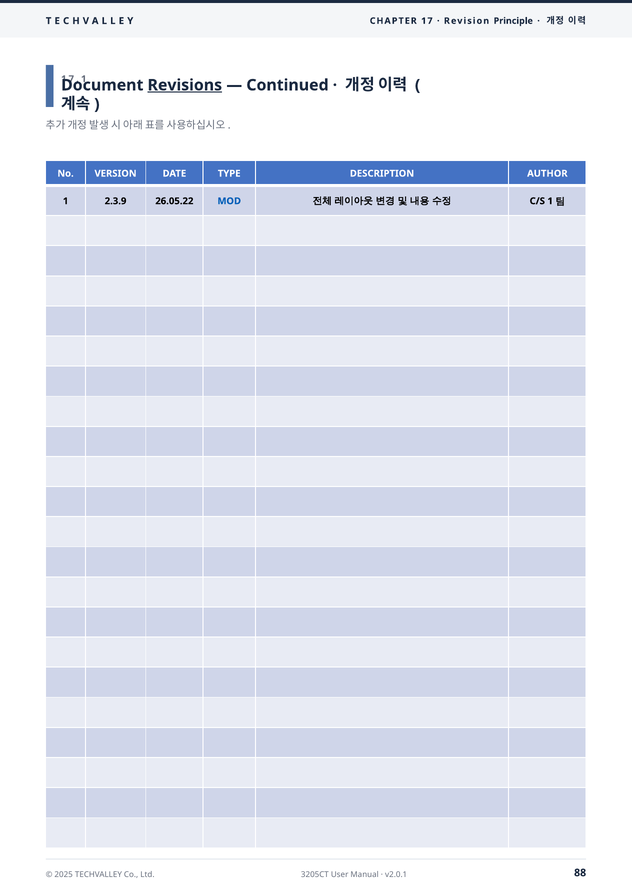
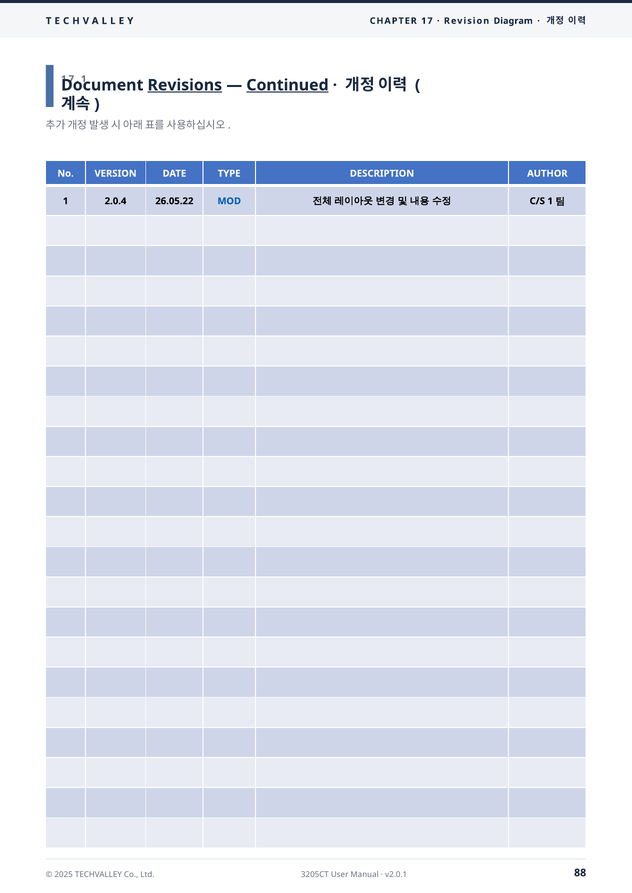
Principle: Principle -> Diagram
Continued underline: none -> present
2.3.9: 2.3.9 -> 2.0.4
